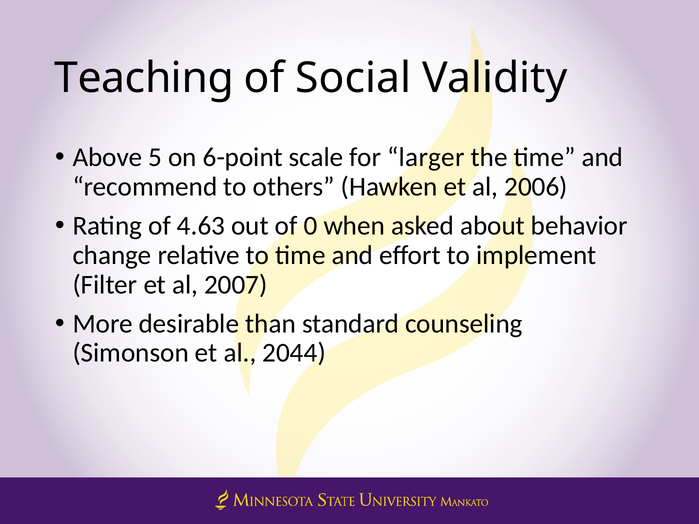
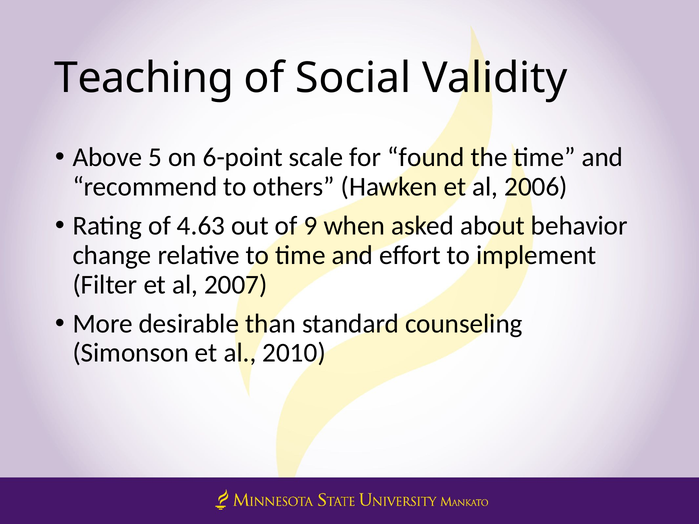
larger: larger -> found
0: 0 -> 9
2044: 2044 -> 2010
